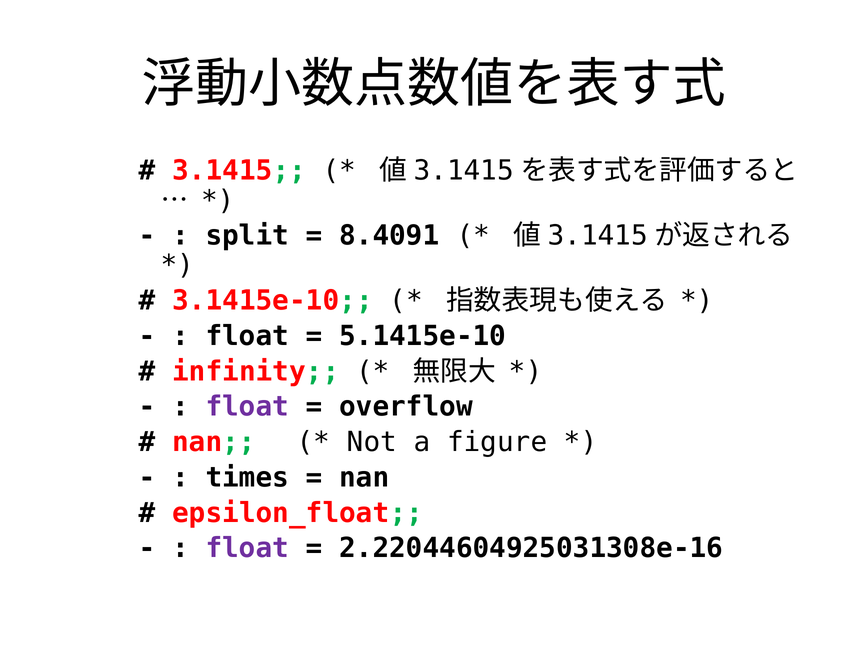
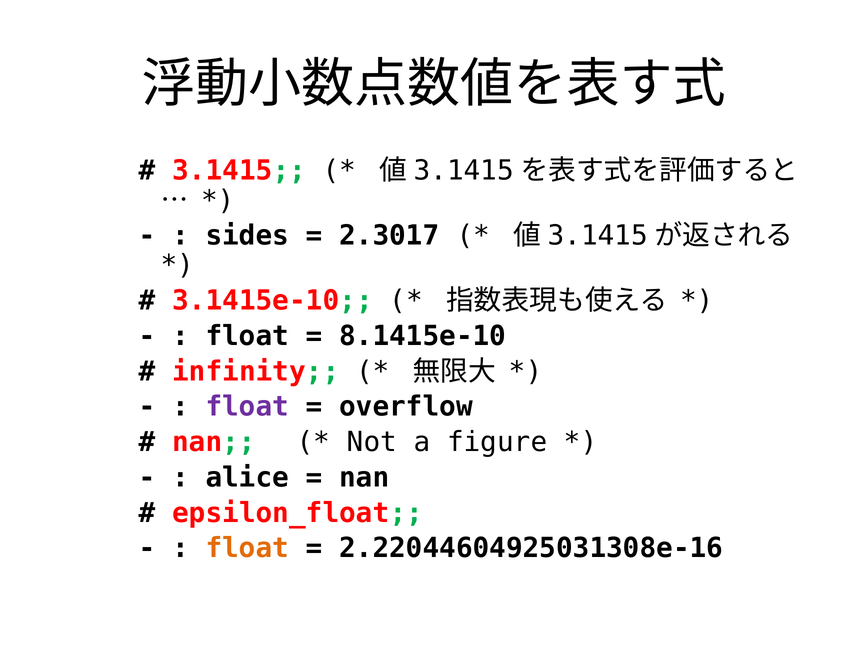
split: split -> sides
8.4091: 8.4091 -> 2.3017
5.1415e-10: 5.1415e-10 -> 8.1415e-10
times: times -> alice
float at (247, 548) colour: purple -> orange
